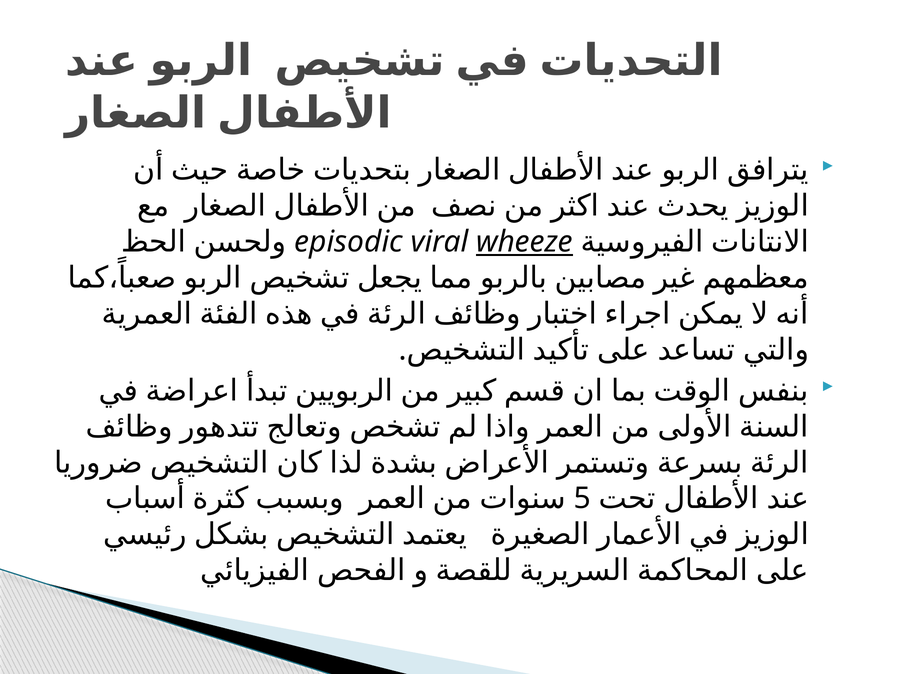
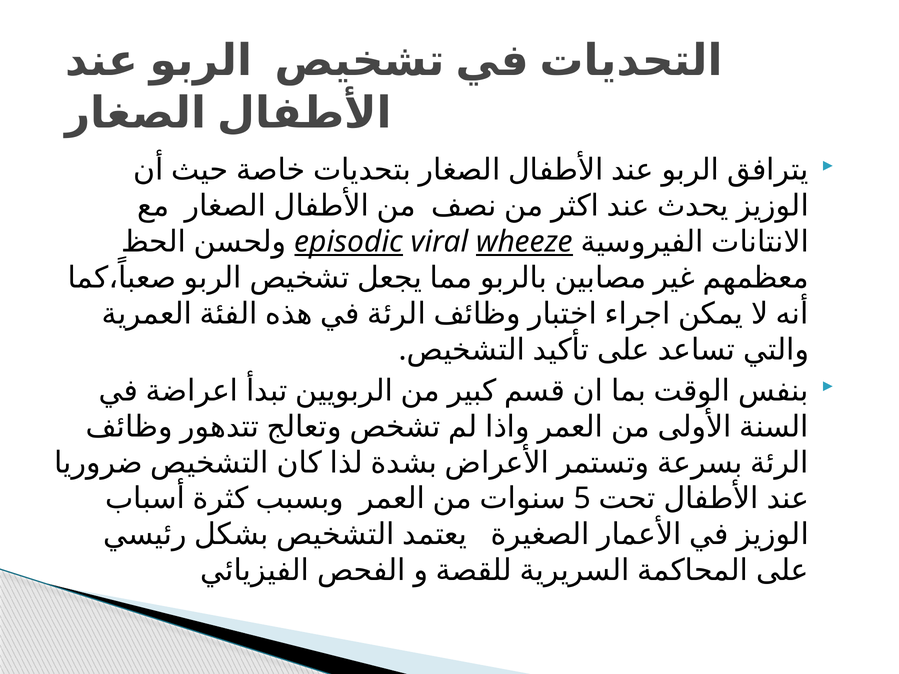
episodic underline: none -> present
